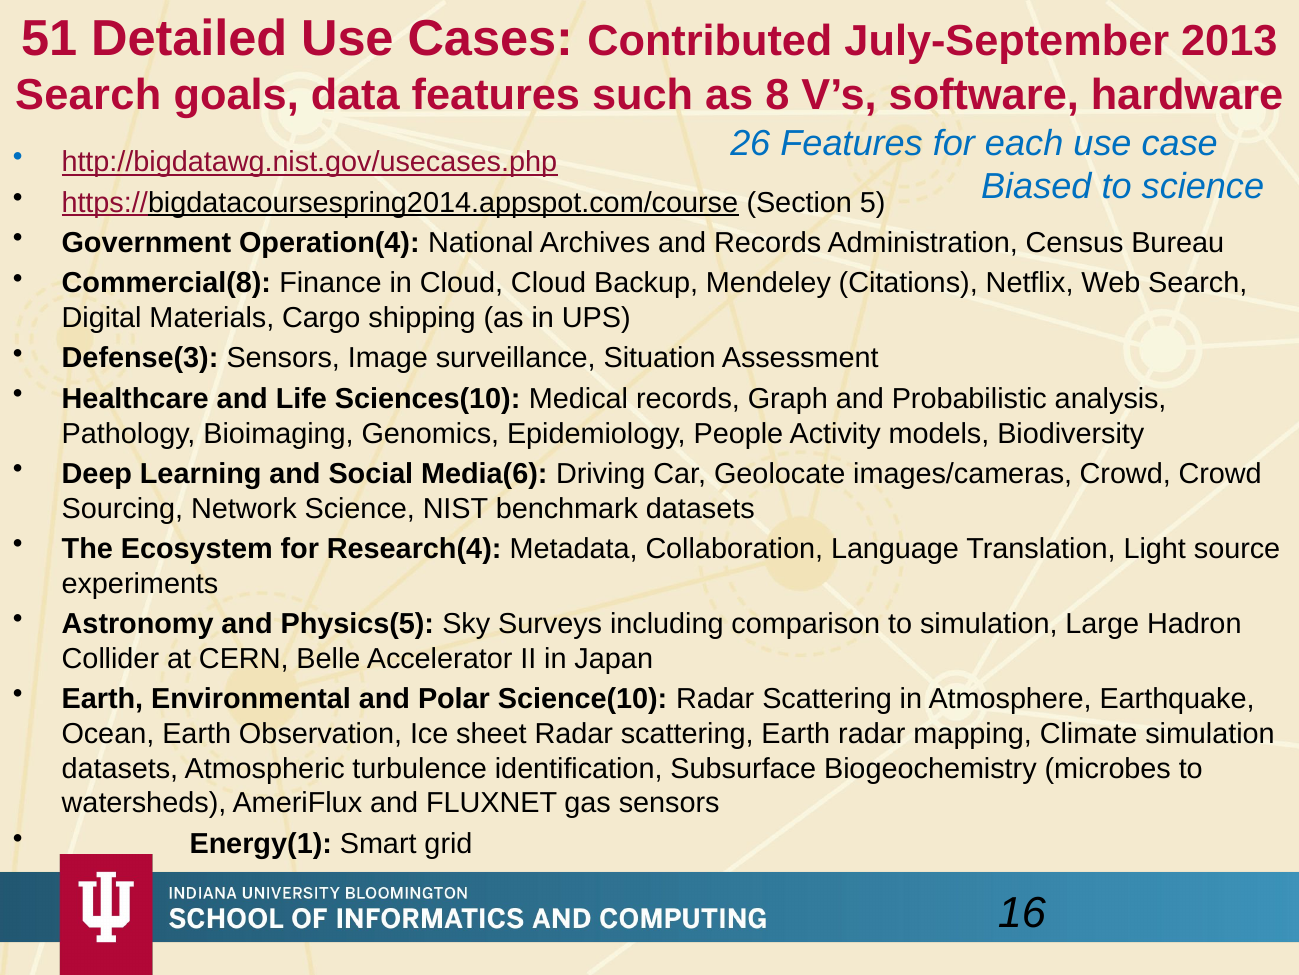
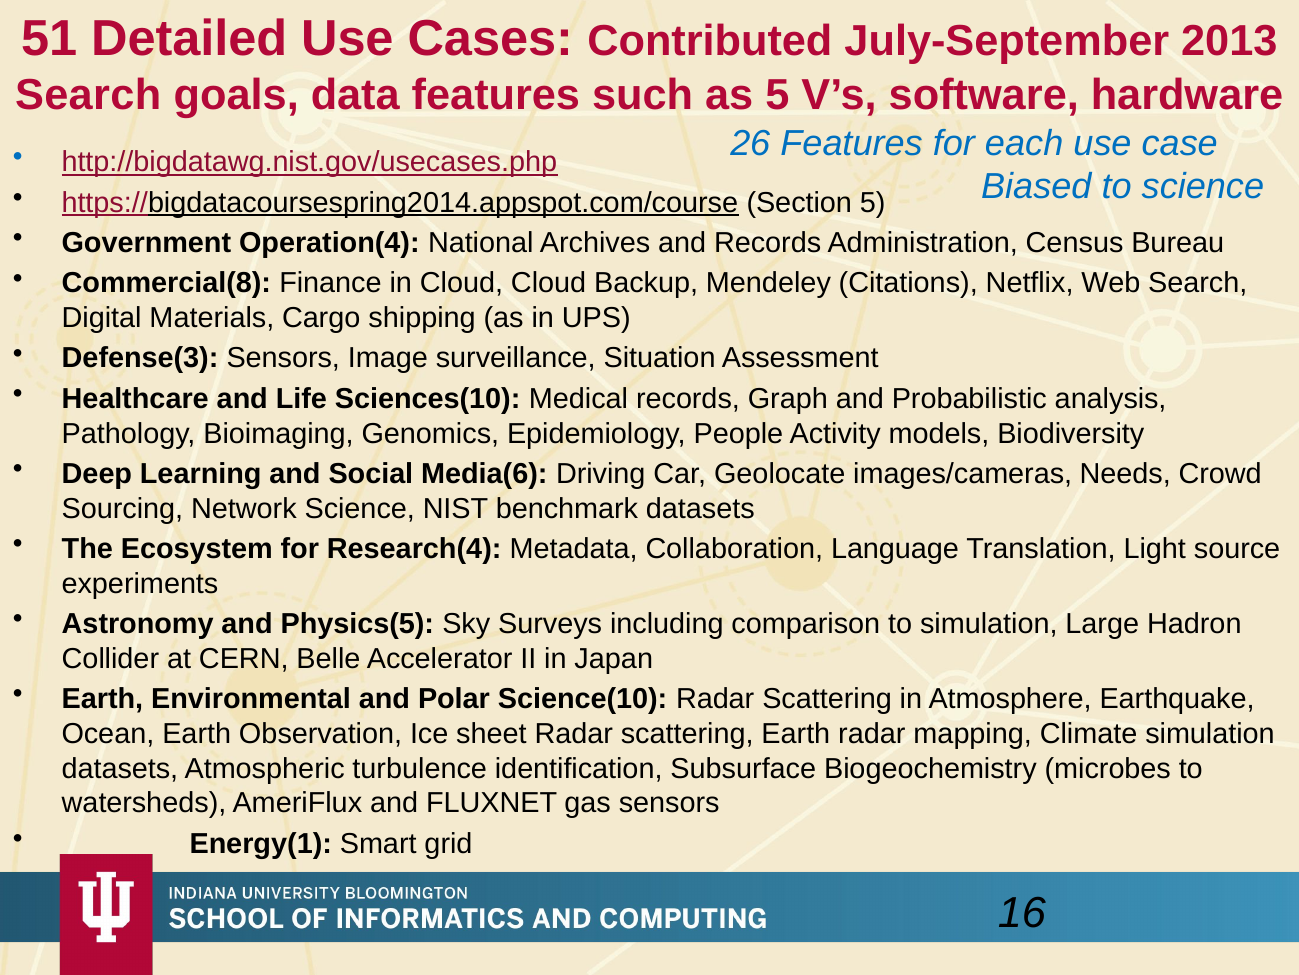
as 8: 8 -> 5
images/cameras Crowd: Crowd -> Needs
